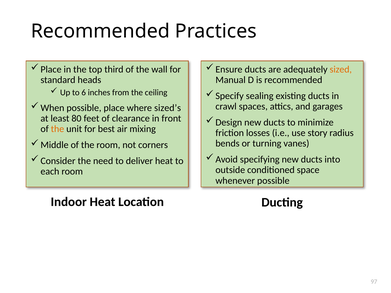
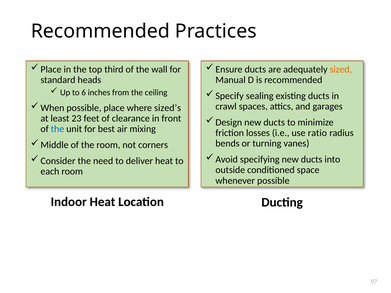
80: 80 -> 23
the at (57, 129) colour: orange -> blue
story: story -> ratio
